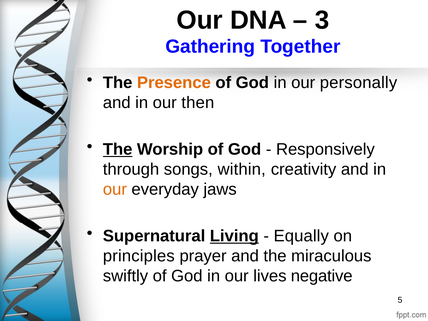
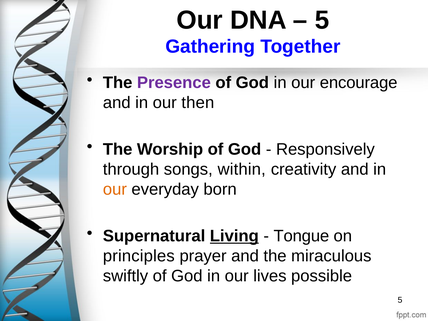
3 at (322, 20): 3 -> 5
Presence colour: orange -> purple
personally: personally -> encourage
The at (118, 149) underline: present -> none
jaws: jaws -> born
Equally: Equally -> Tongue
negative: negative -> possible
